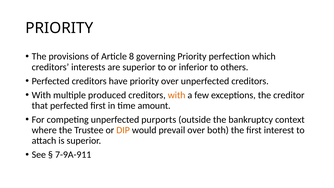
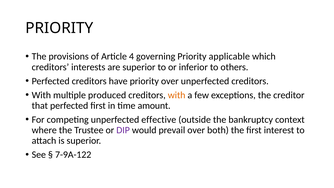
8: 8 -> 4
perfection: perfection -> applicable
purports: purports -> effective
DIP colour: orange -> purple
7-9A-911: 7-9A-911 -> 7-9A-122
